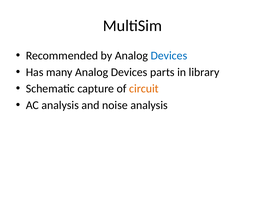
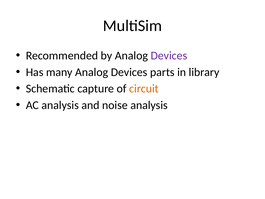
Devices at (169, 56) colour: blue -> purple
